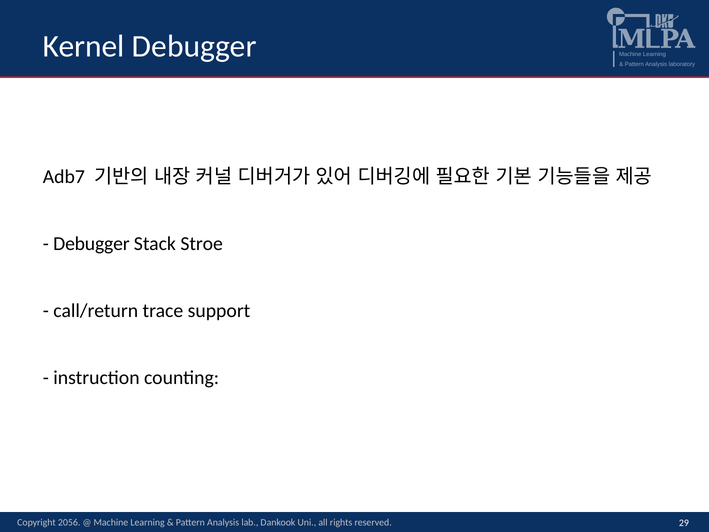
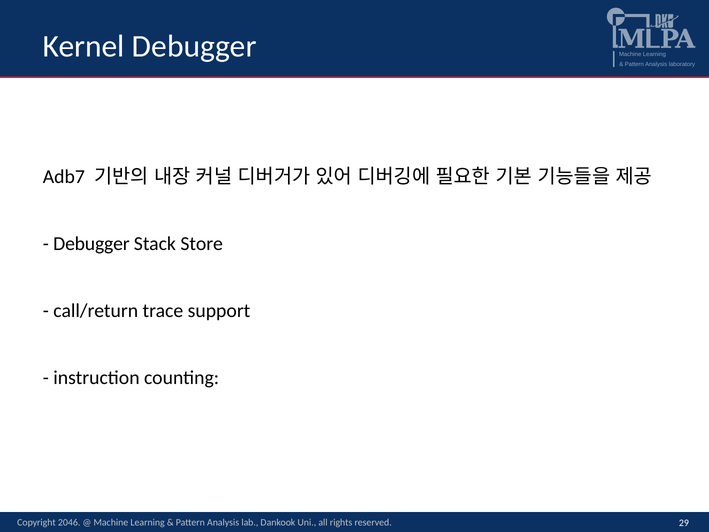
Stroe: Stroe -> Store
2056: 2056 -> 2046
